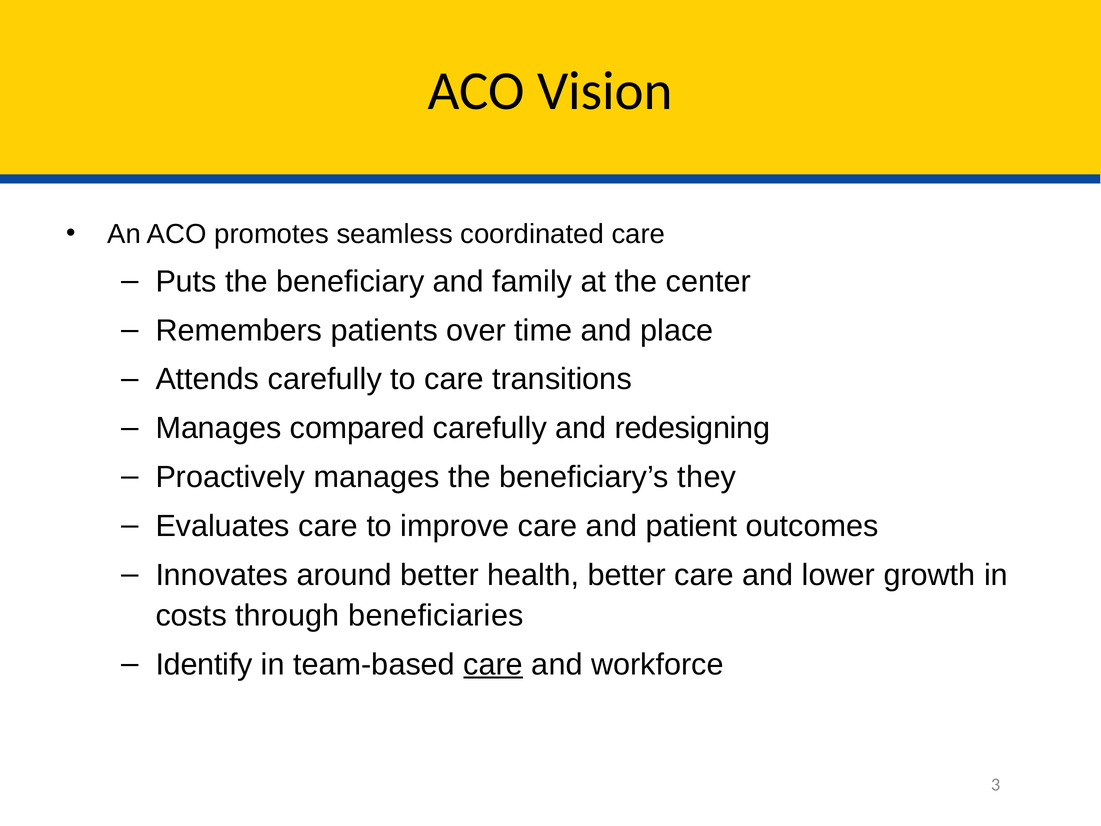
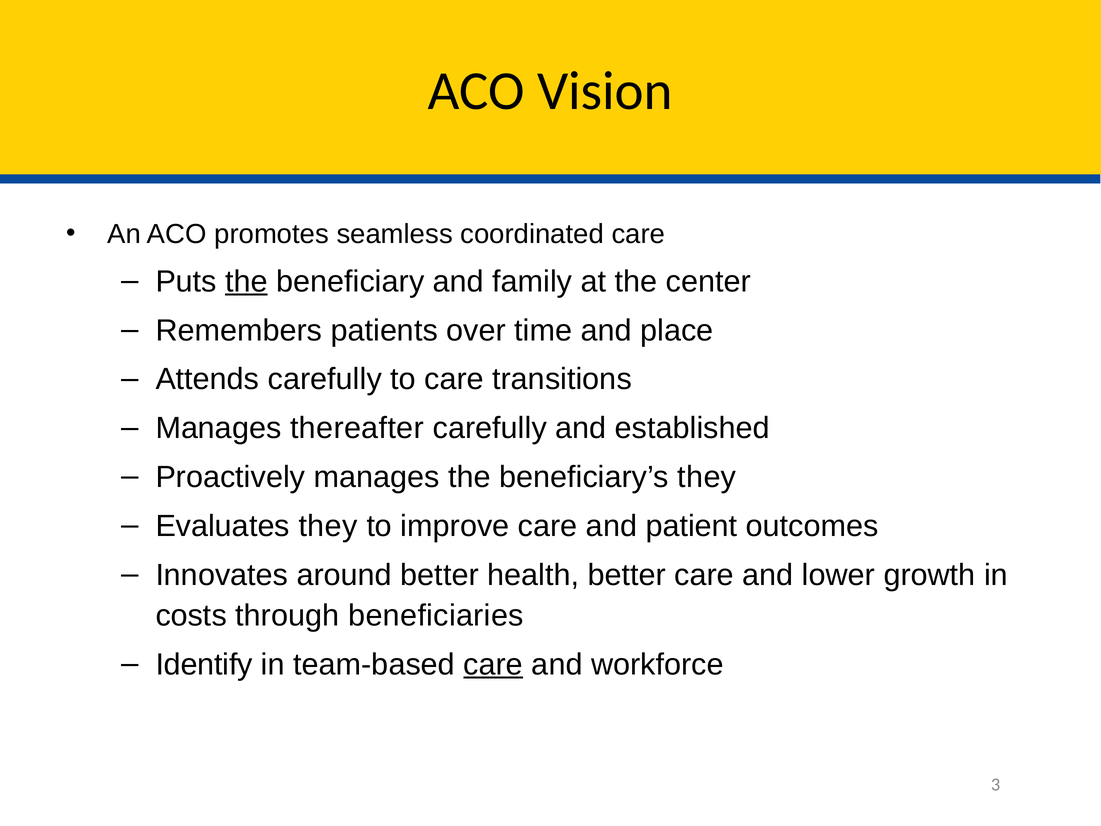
the at (246, 281) underline: none -> present
compared: compared -> thereafter
redesigning: redesigning -> established
Evaluates care: care -> they
